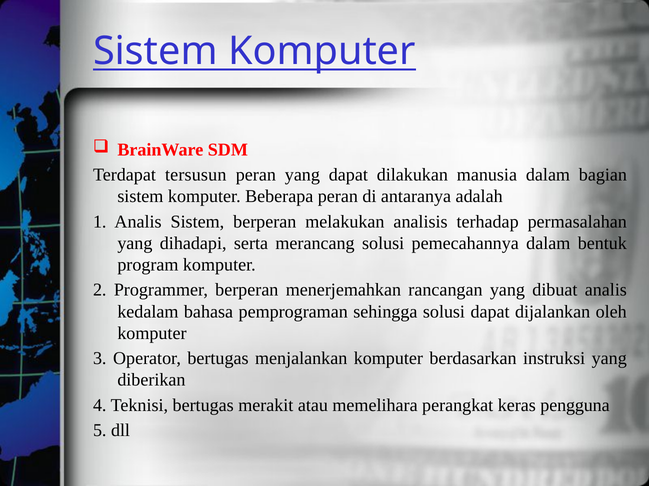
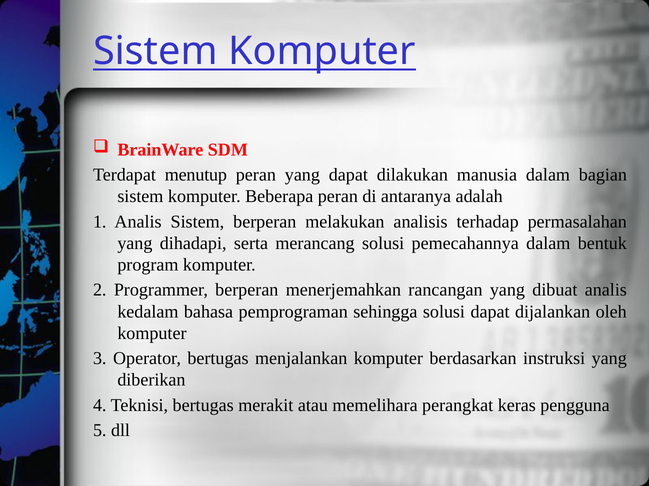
tersusun: tersusun -> menutup
